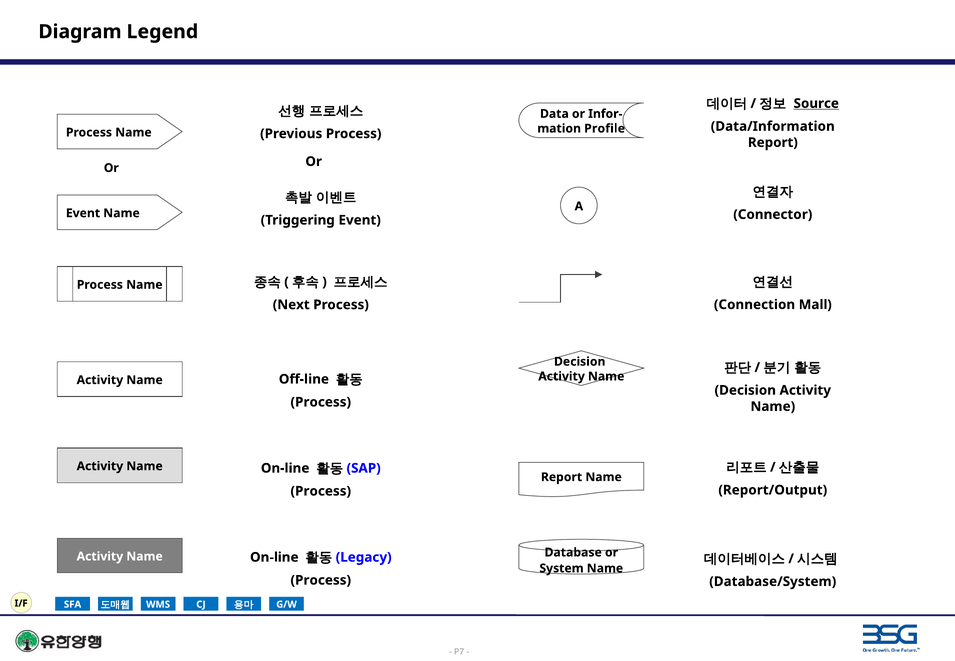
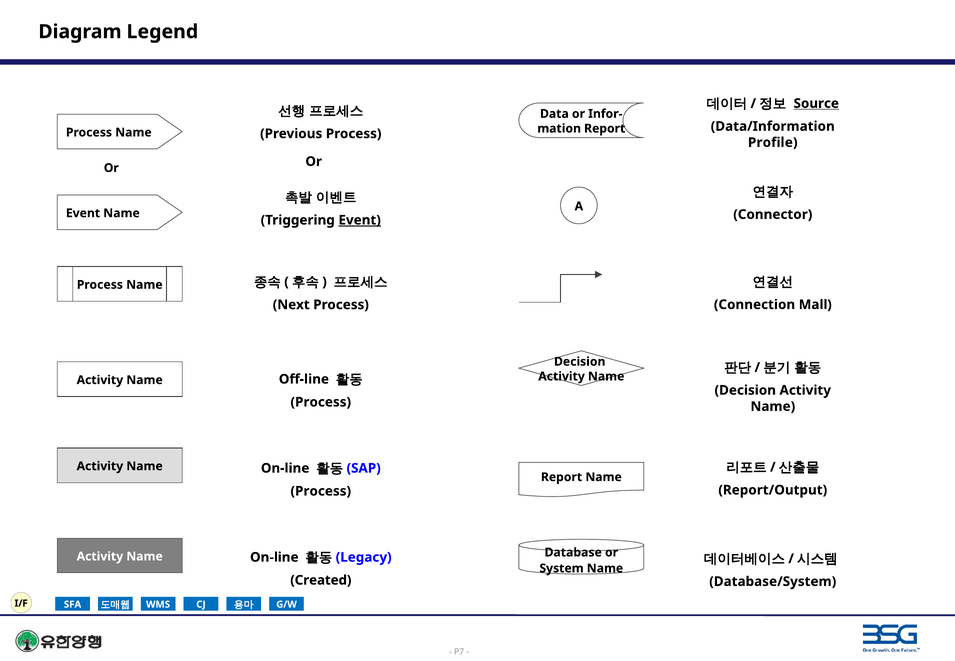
mation Profile: Profile -> Report
Report at (773, 143): Report -> Profile
Event at (360, 220) underline: none -> present
Process at (321, 580): Process -> Created
